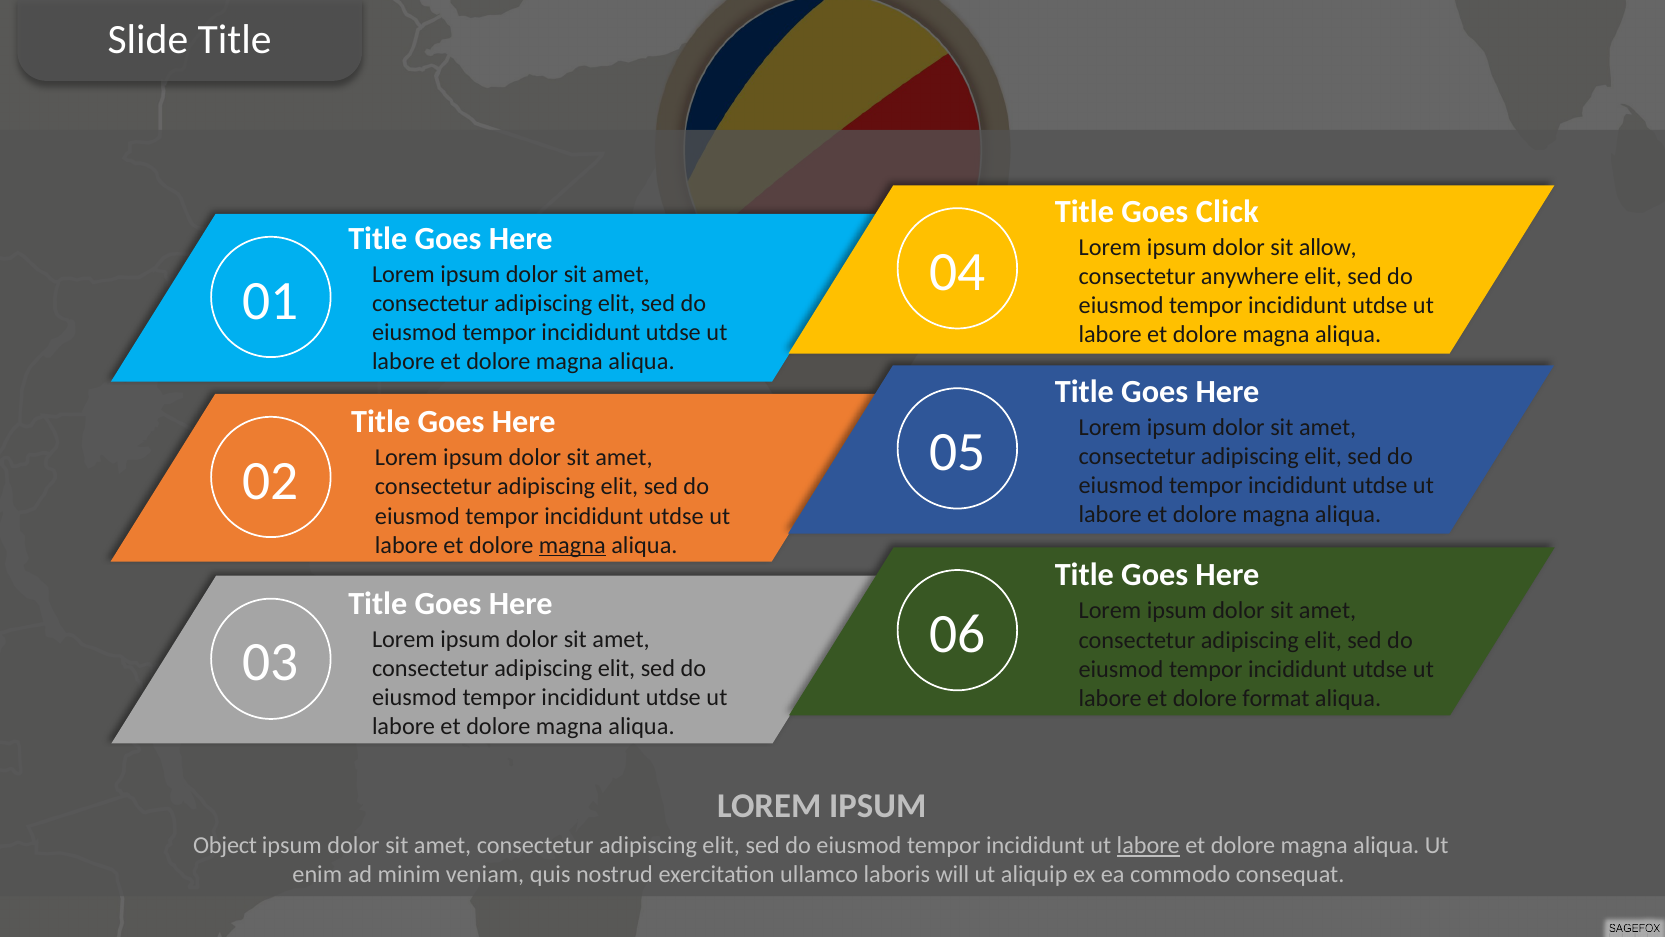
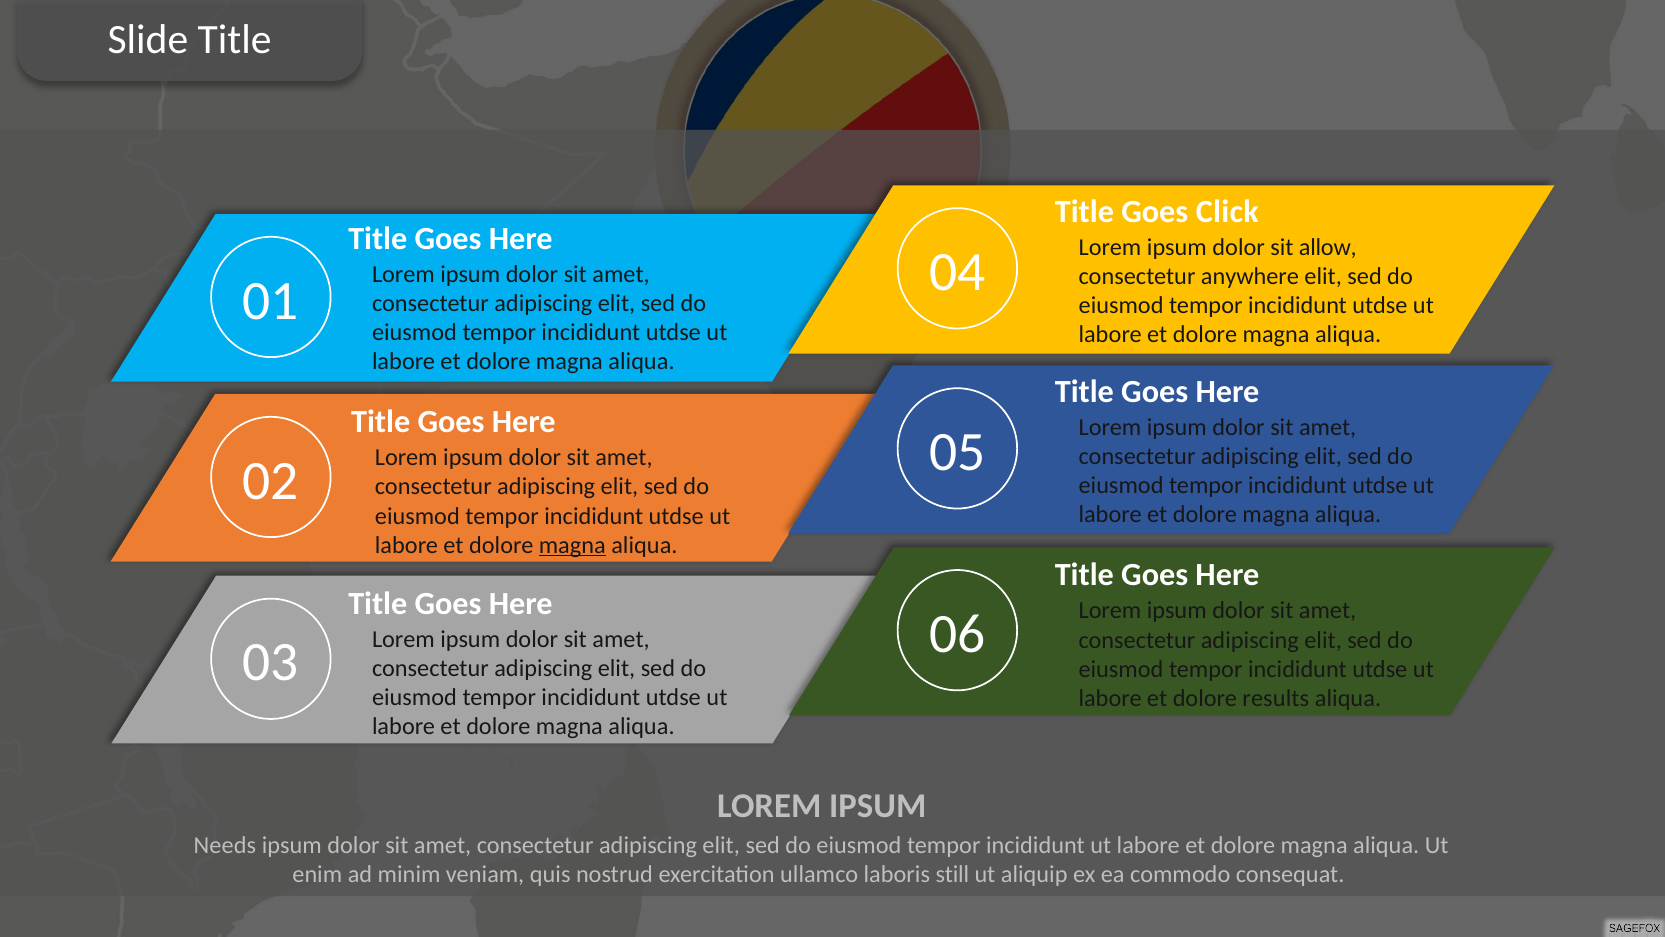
format: format -> results
Object: Object -> Needs
labore at (1148, 845) underline: present -> none
will: will -> still
